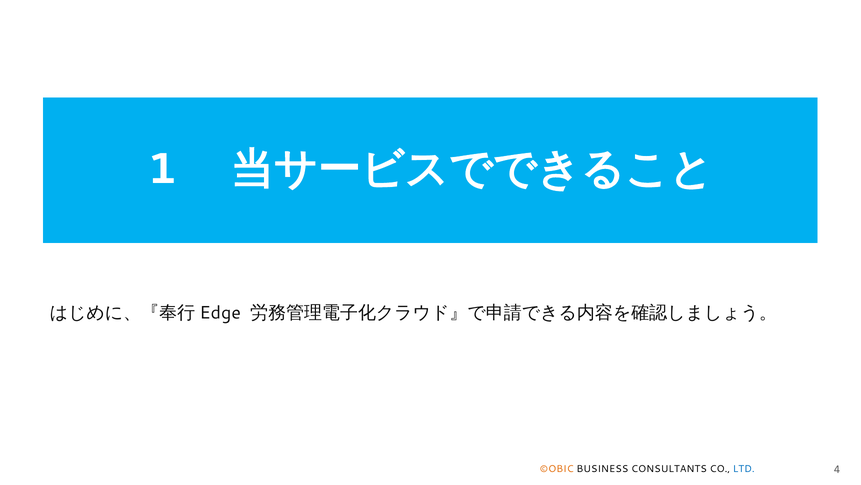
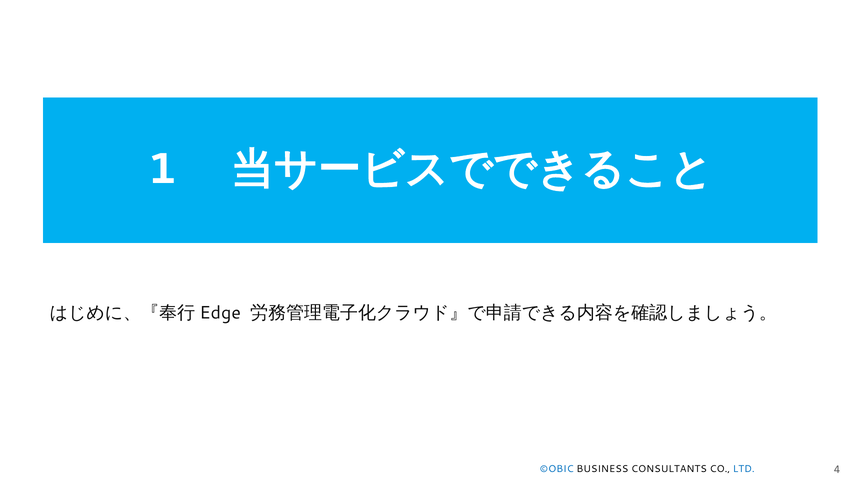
©OBIC colour: orange -> blue
